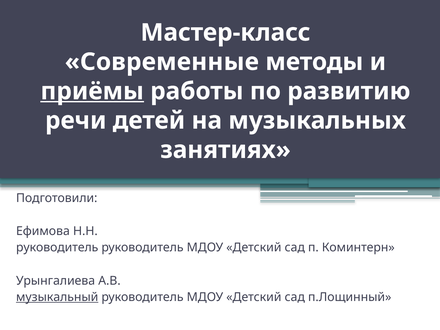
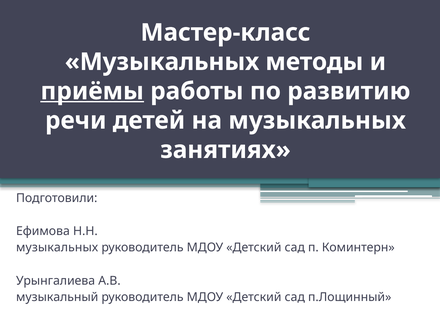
Современные at (162, 62): Современные -> Музыкальных
руководитель at (57, 248): руководитель -> музыкальных
музыкальный underline: present -> none
